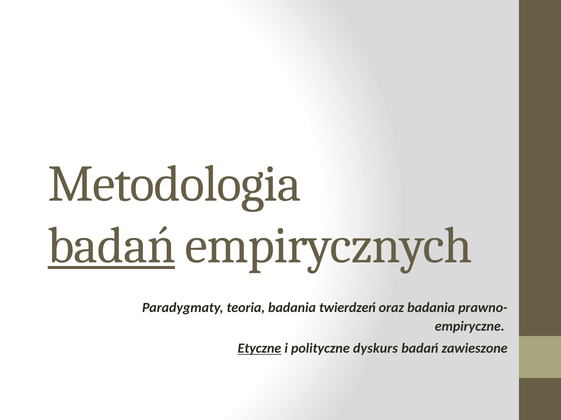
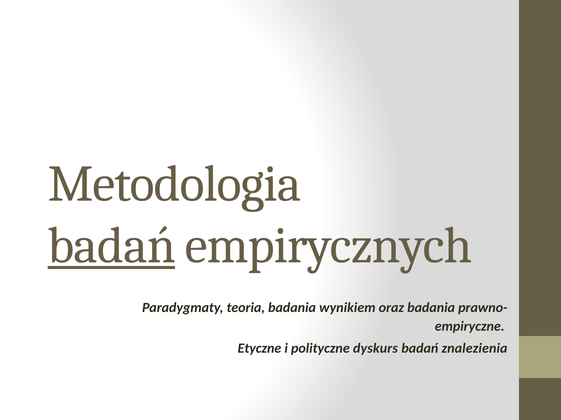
twierdzeń: twierdzeń -> wynikiem
Etyczne underline: present -> none
zawieszone: zawieszone -> znalezienia
